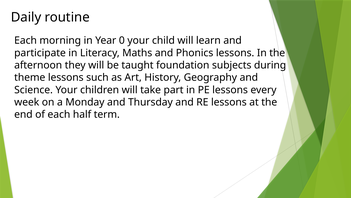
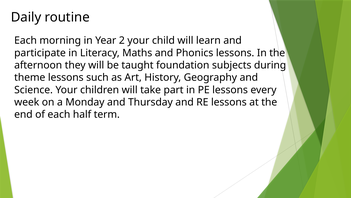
0: 0 -> 2
